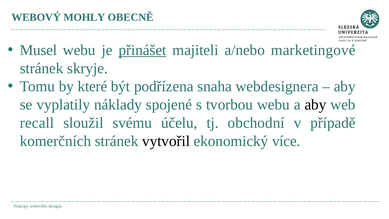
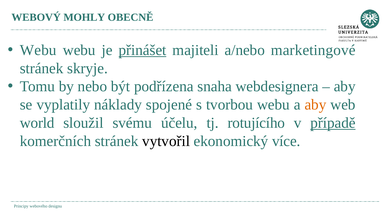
Musel at (38, 50): Musel -> Webu
které: které -> nebo
aby at (315, 105) colour: black -> orange
recall: recall -> world
obchodní: obchodní -> rotujícího
případě underline: none -> present
